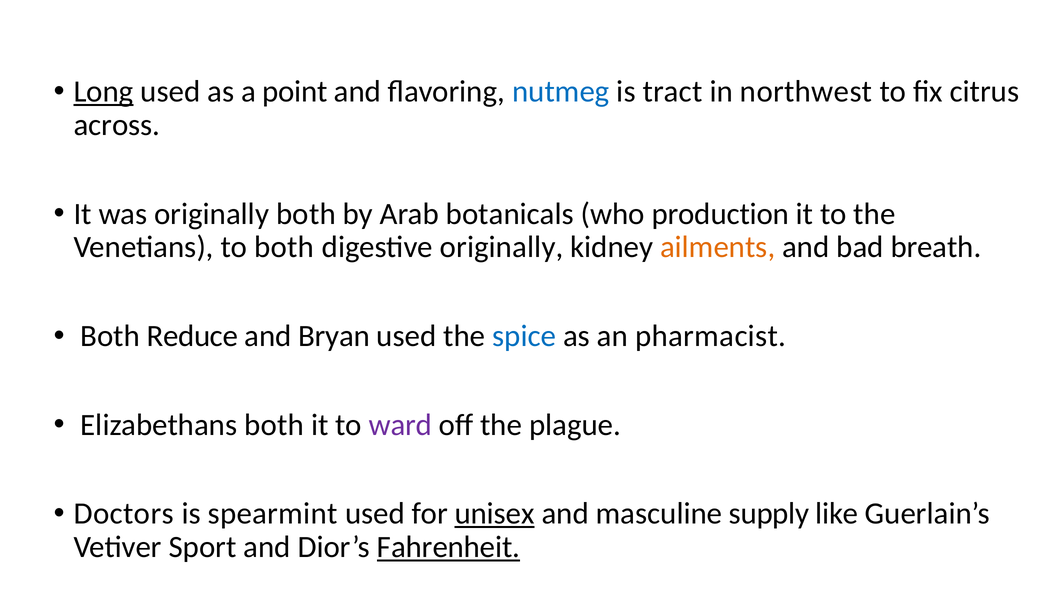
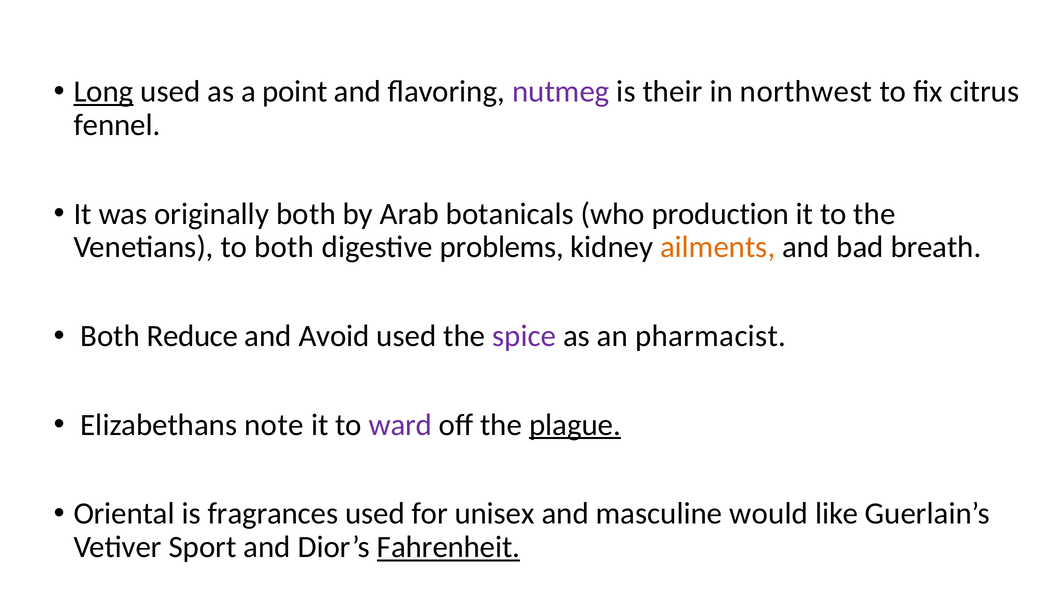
nutmeg colour: blue -> purple
tract: tract -> their
across: across -> fennel
digestive originally: originally -> problems
Bryan: Bryan -> Avoid
spice colour: blue -> purple
Elizabethans both: both -> note
plague underline: none -> present
Doctors: Doctors -> Oriental
spearmint: spearmint -> fragrances
unisex underline: present -> none
supply: supply -> would
